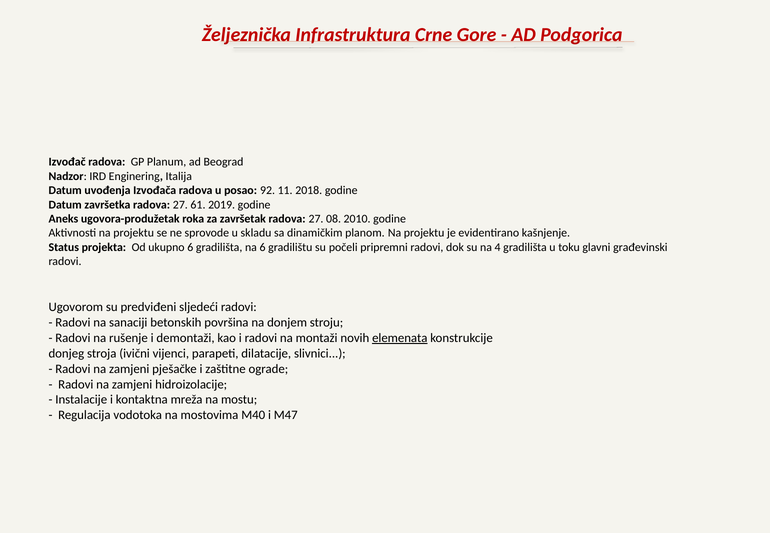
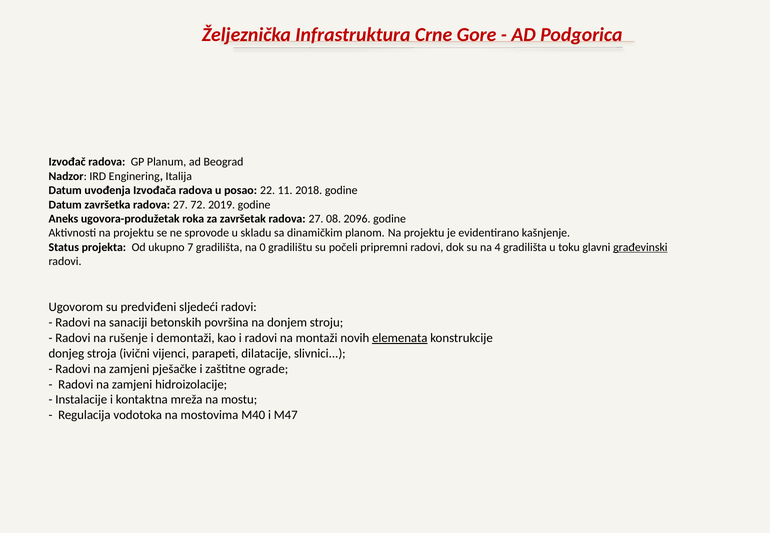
92: 92 -> 22
61: 61 -> 72
2010: 2010 -> 2096
ukupno 6: 6 -> 7
na 6: 6 -> 0
građevinski underline: none -> present
